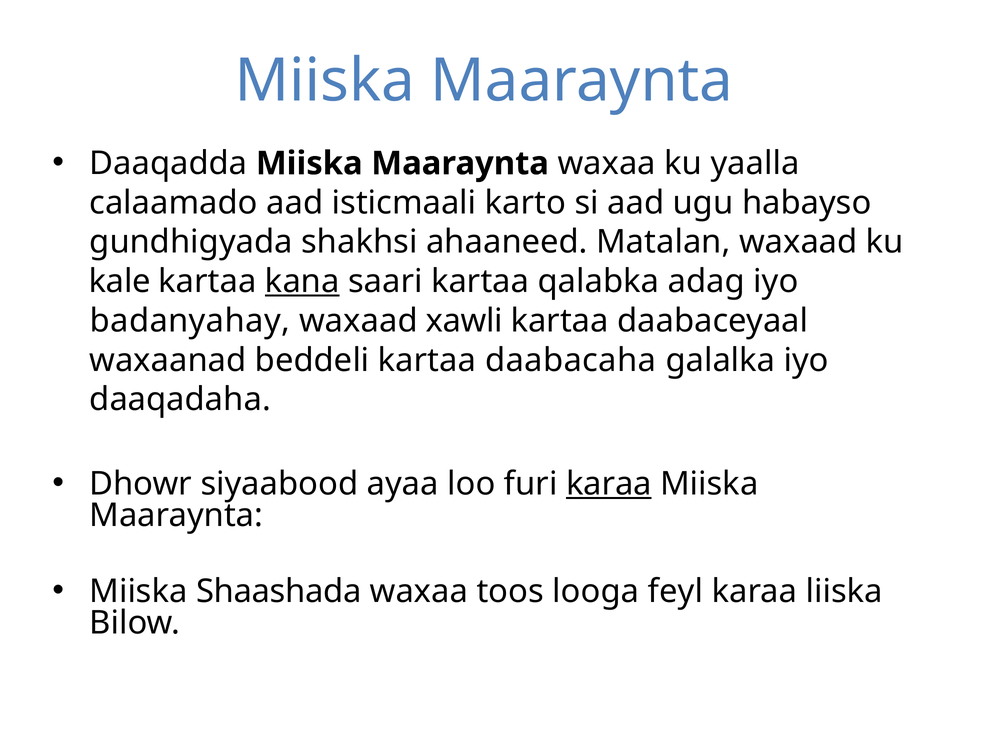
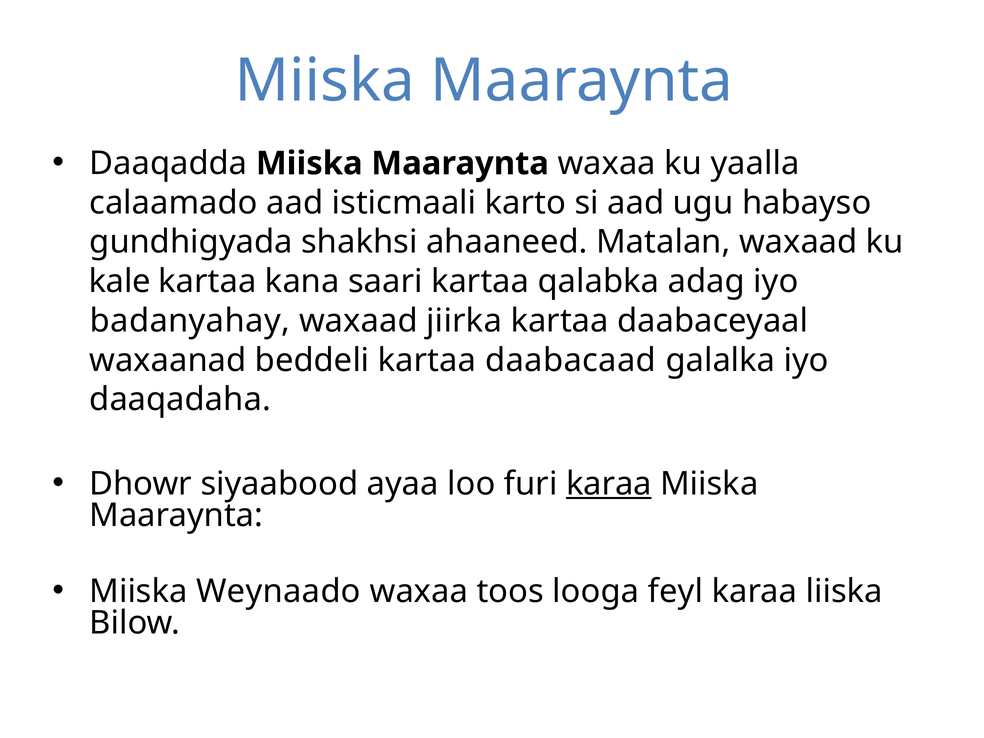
kana underline: present -> none
xawli: xawli -> jiirka
daabacaha: daabacaha -> daabacaad
Shaashada: Shaashada -> Weynaado
